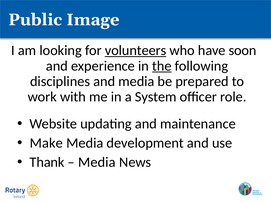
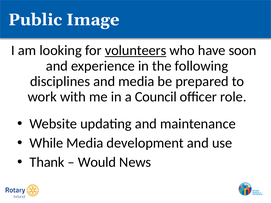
the underline: present -> none
System: System -> Council
Make: Make -> While
Media at (97, 162): Media -> Would
